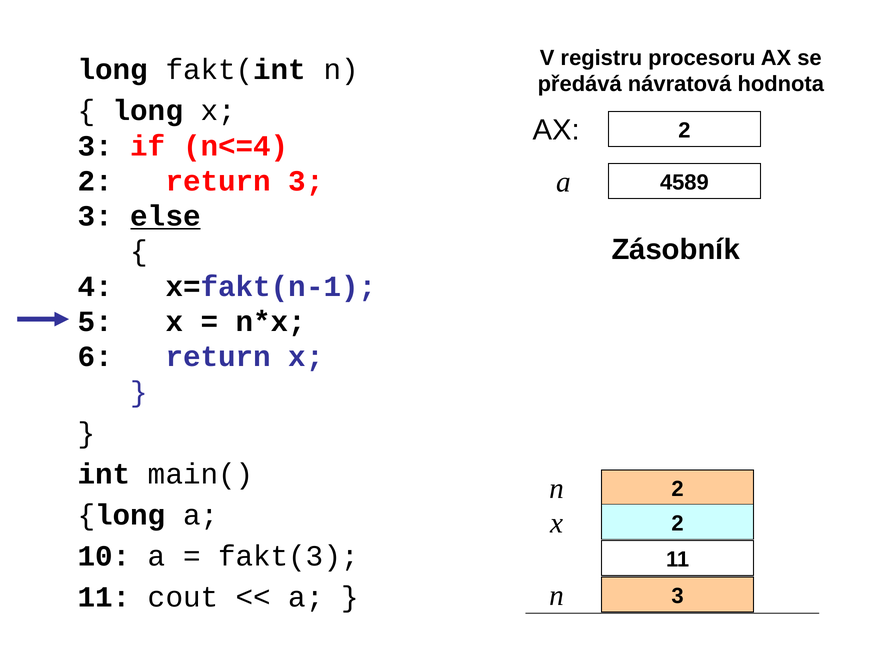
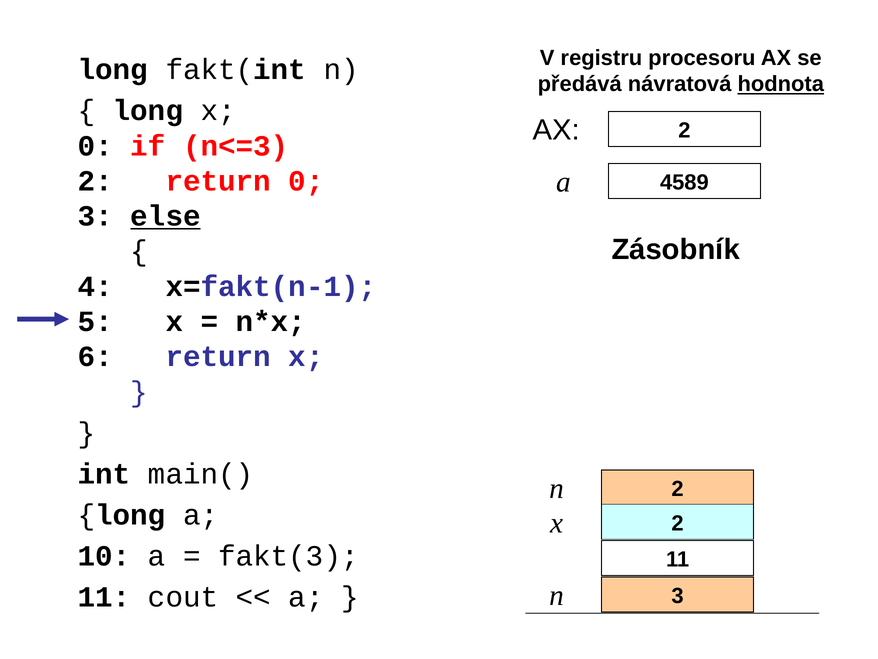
hodnota underline: none -> present
3 at (95, 146): 3 -> 0
n<=4: n<=4 -> n<=3
return 3: 3 -> 0
